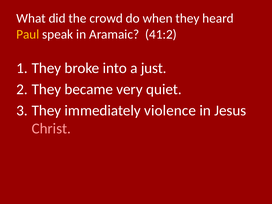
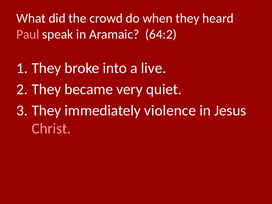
Paul colour: yellow -> pink
41:2: 41:2 -> 64:2
just: just -> live
